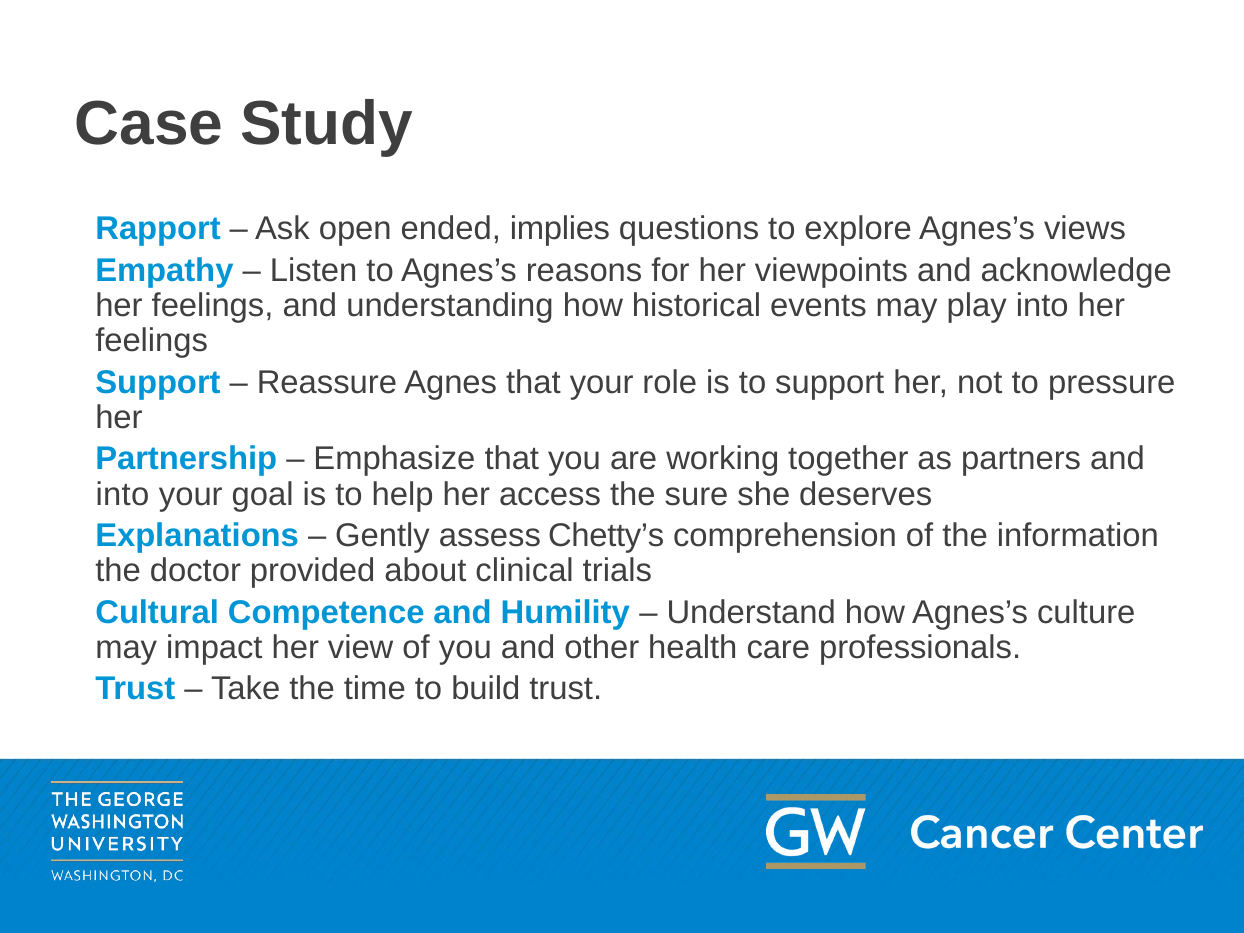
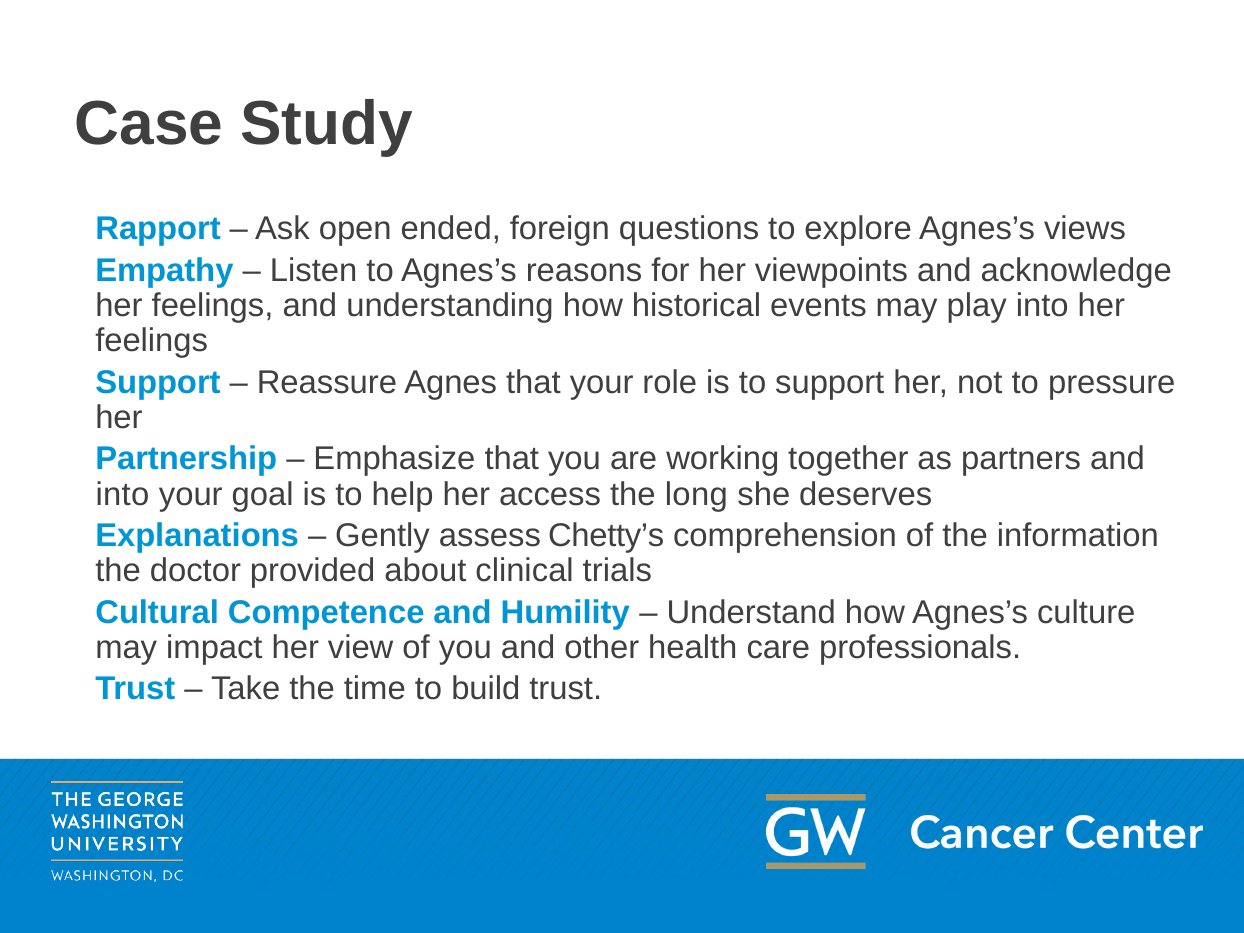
implies: implies -> foreign
sure: sure -> long
